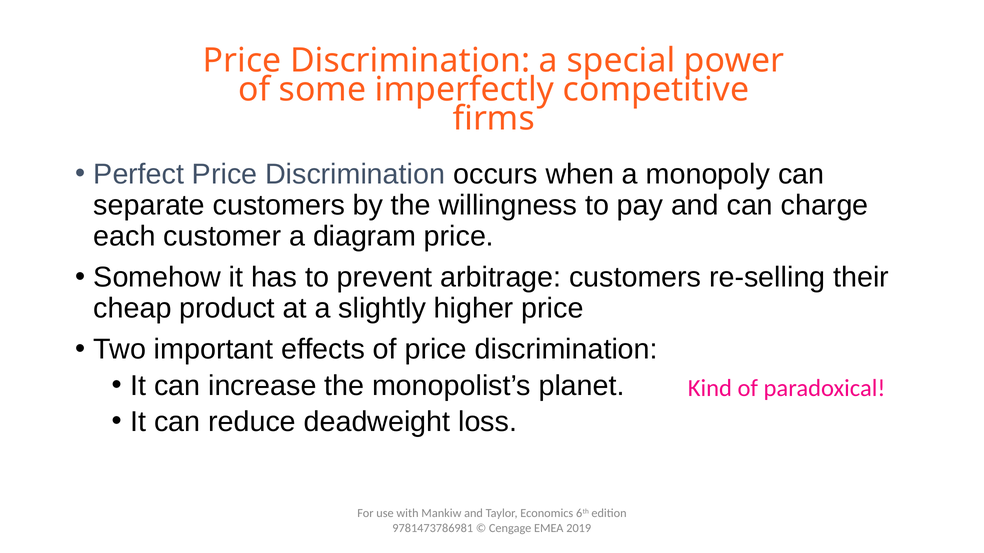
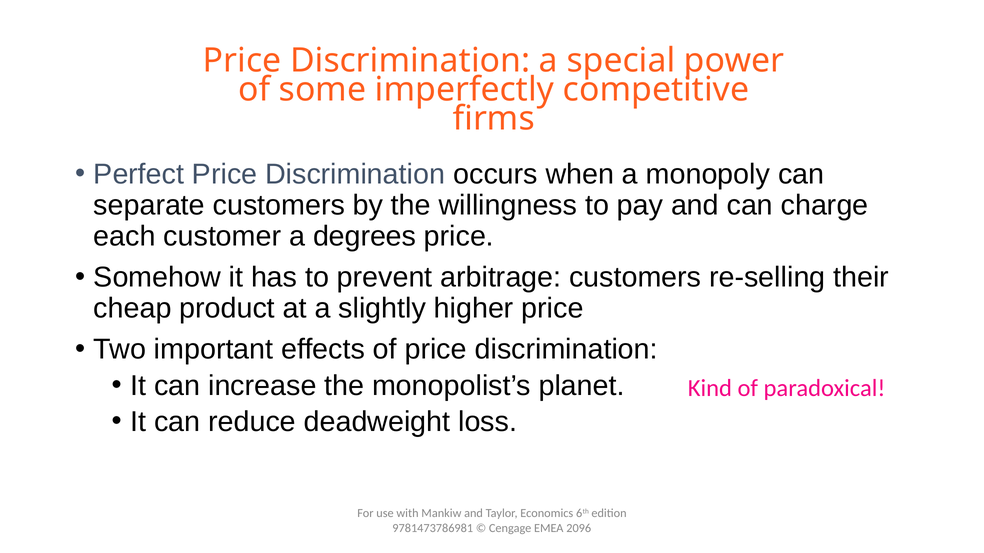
diagram: diagram -> degrees
2019: 2019 -> 2096
